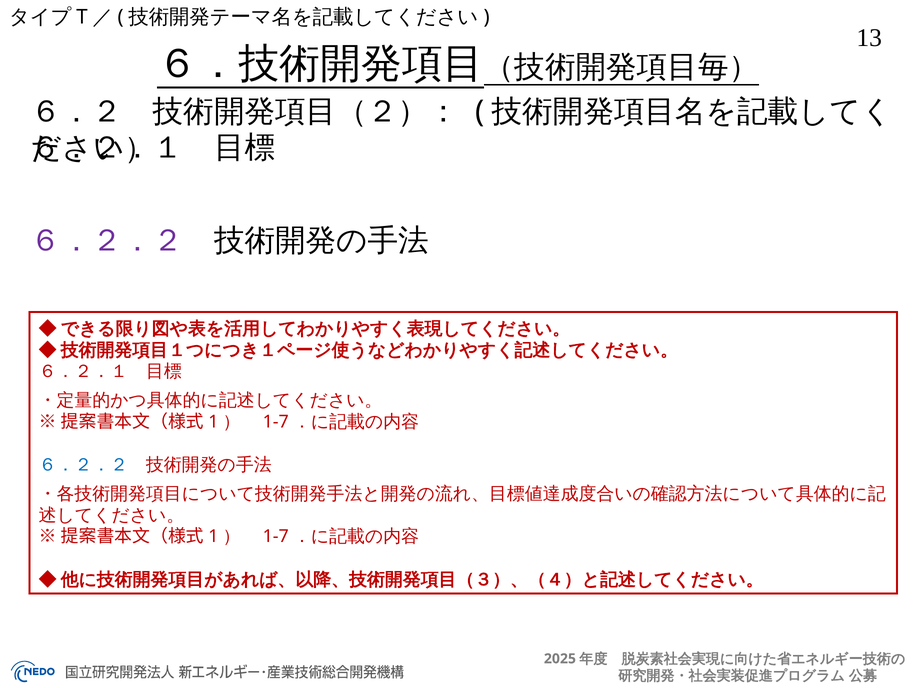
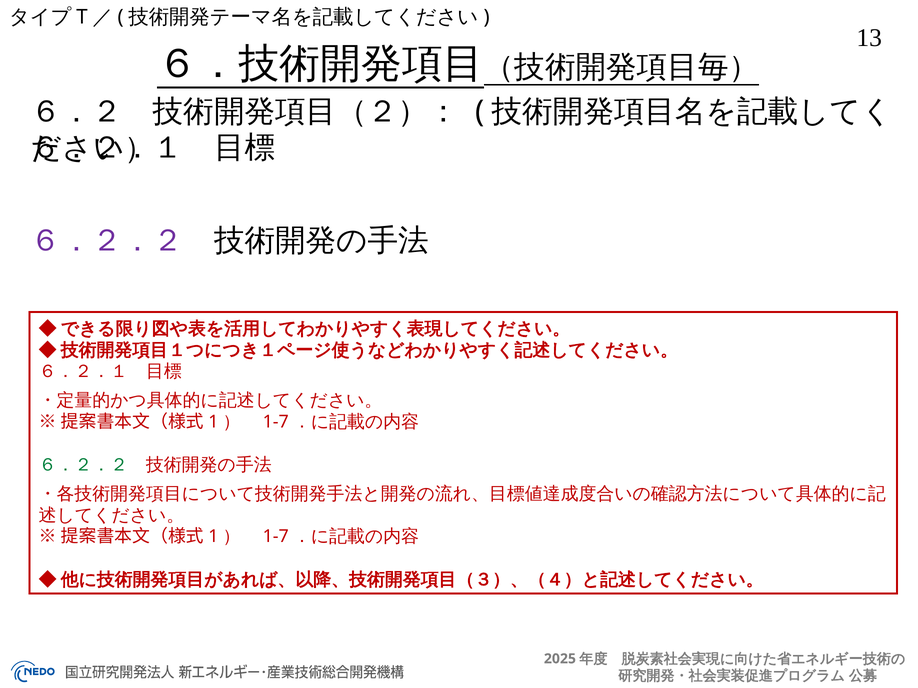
６．２．２ at (83, 465) colour: blue -> green
